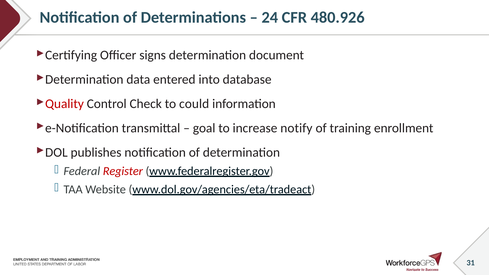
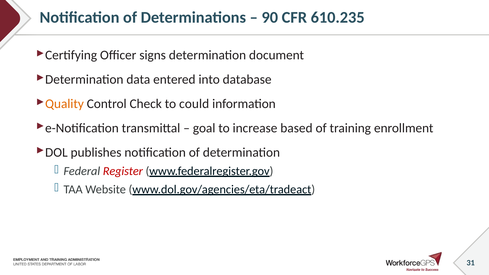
24: 24 -> 90
480.926: 480.926 -> 610.235
Quality colour: red -> orange
notify: notify -> based
